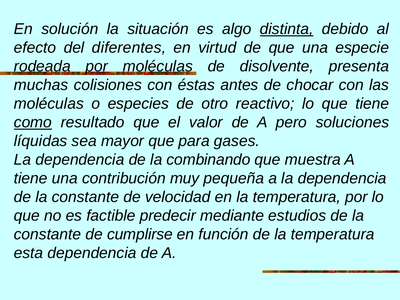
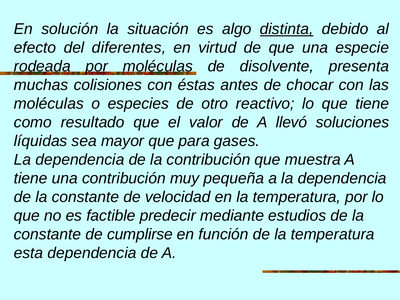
como underline: present -> none
pero: pero -> llevó
la combinando: combinando -> contribución
